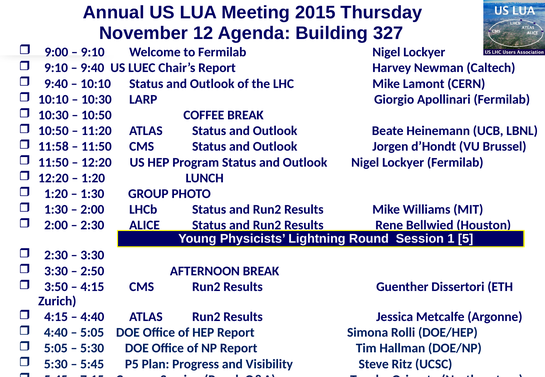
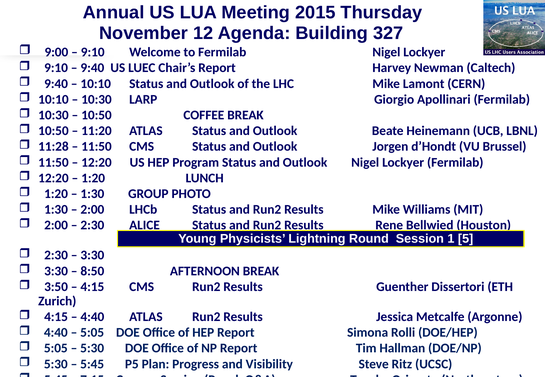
11:58: 11:58 -> 11:28
2:50: 2:50 -> 8:50
